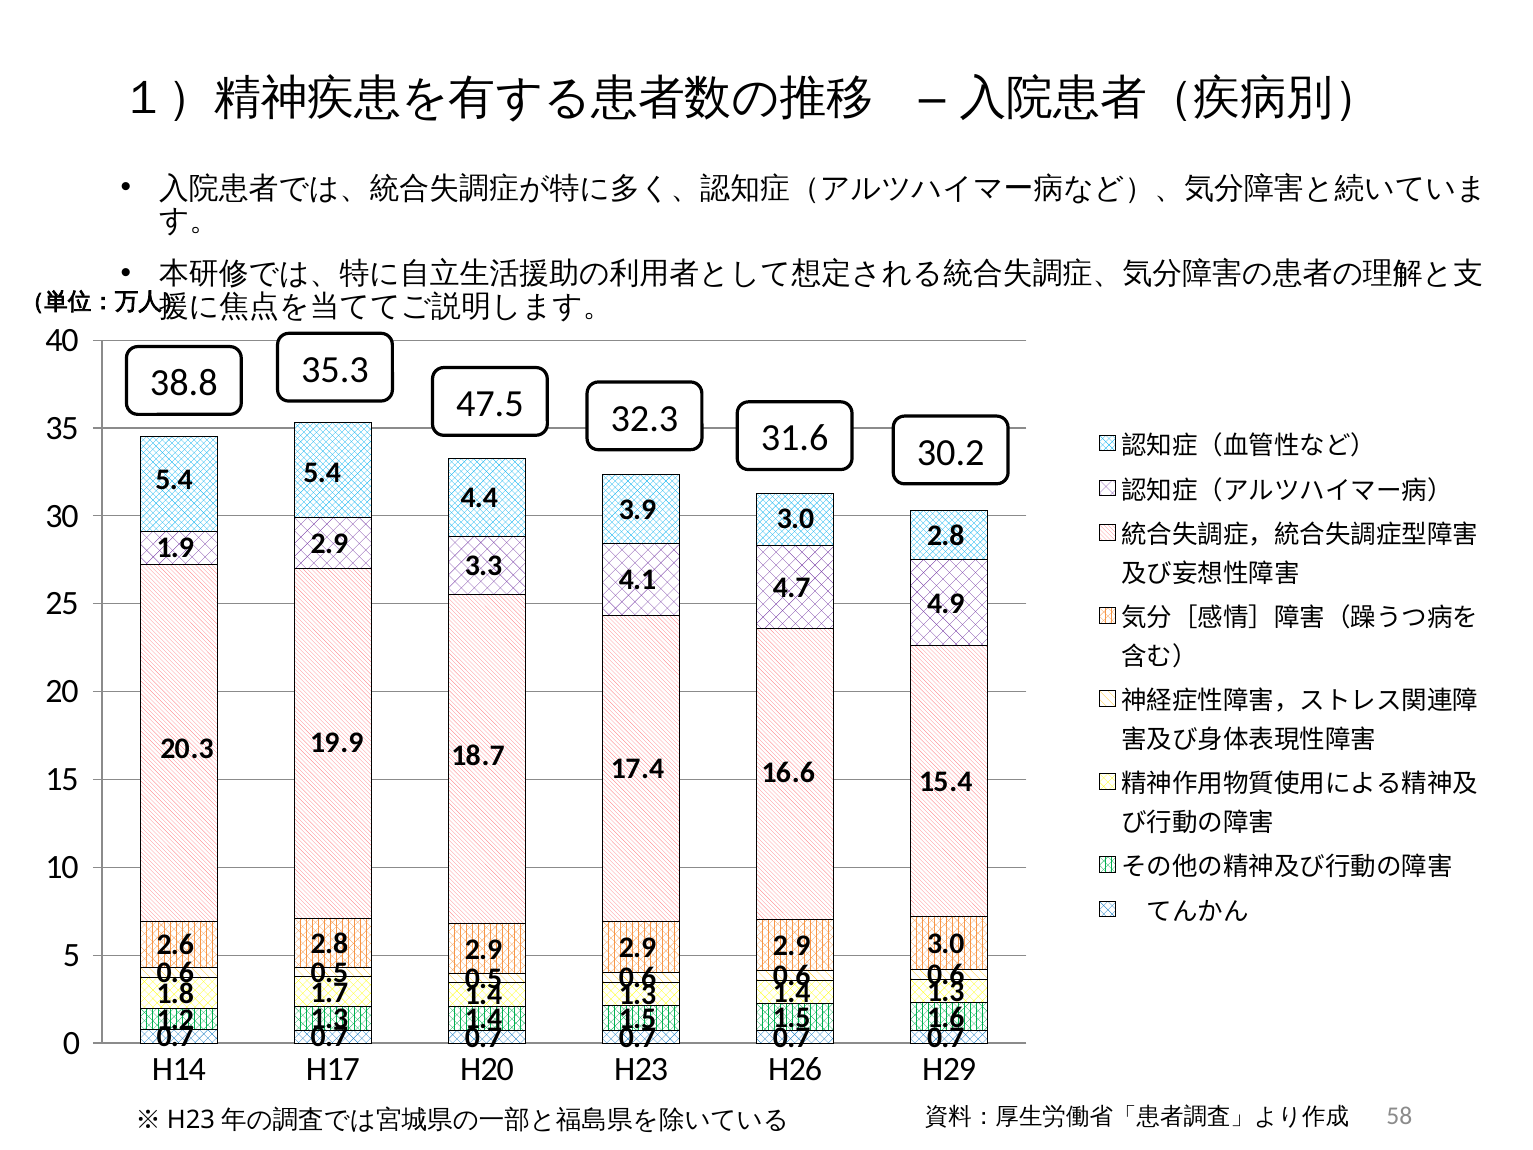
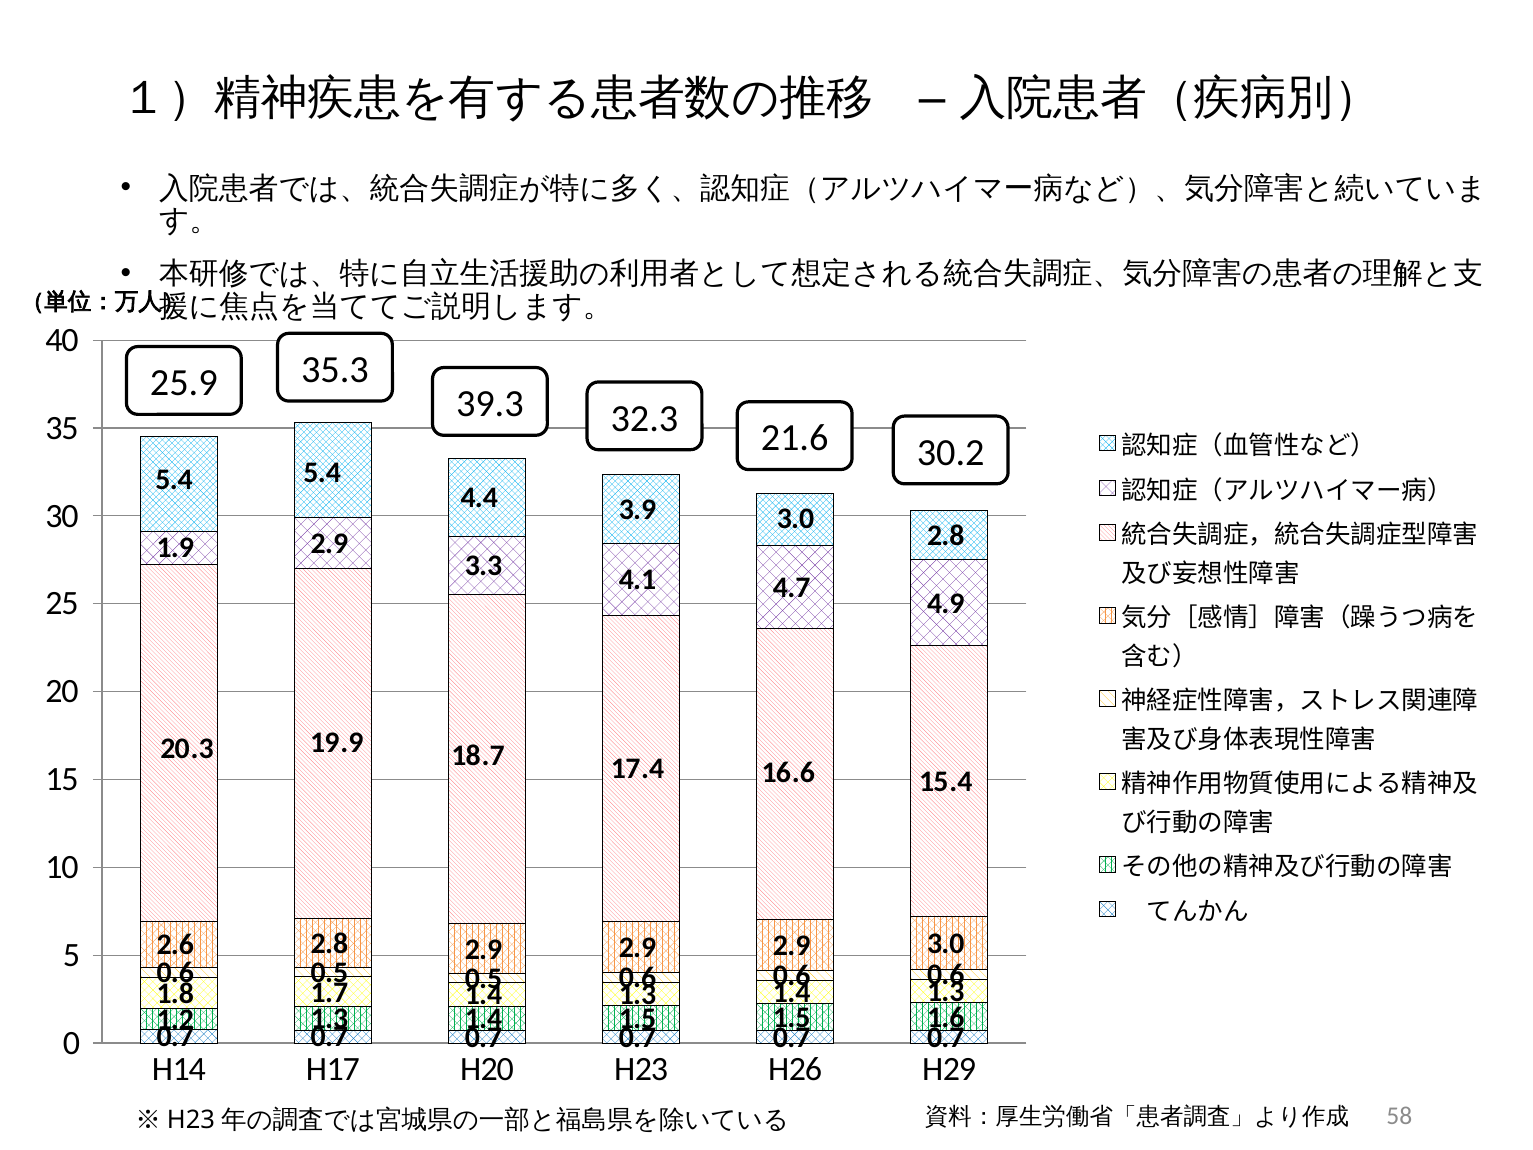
38.8: 38.8 -> 25.9
47.5: 47.5 -> 39.3
31.6: 31.6 -> 21.6
